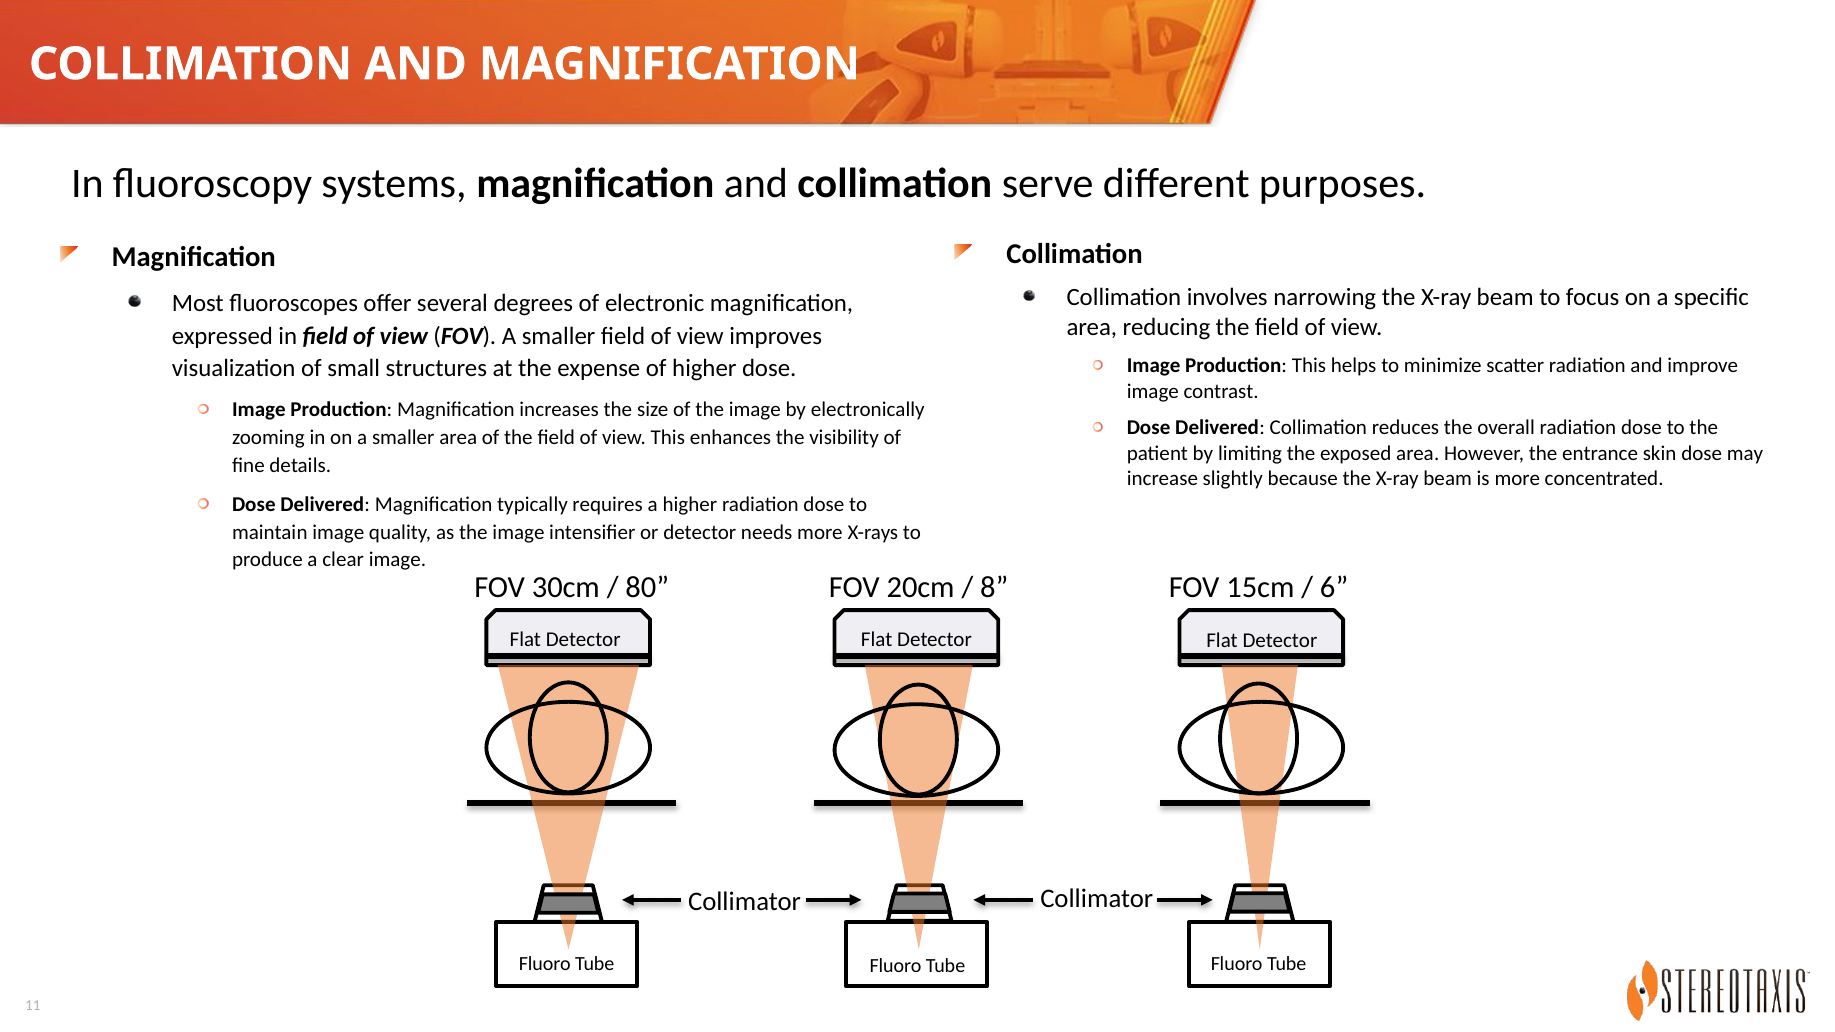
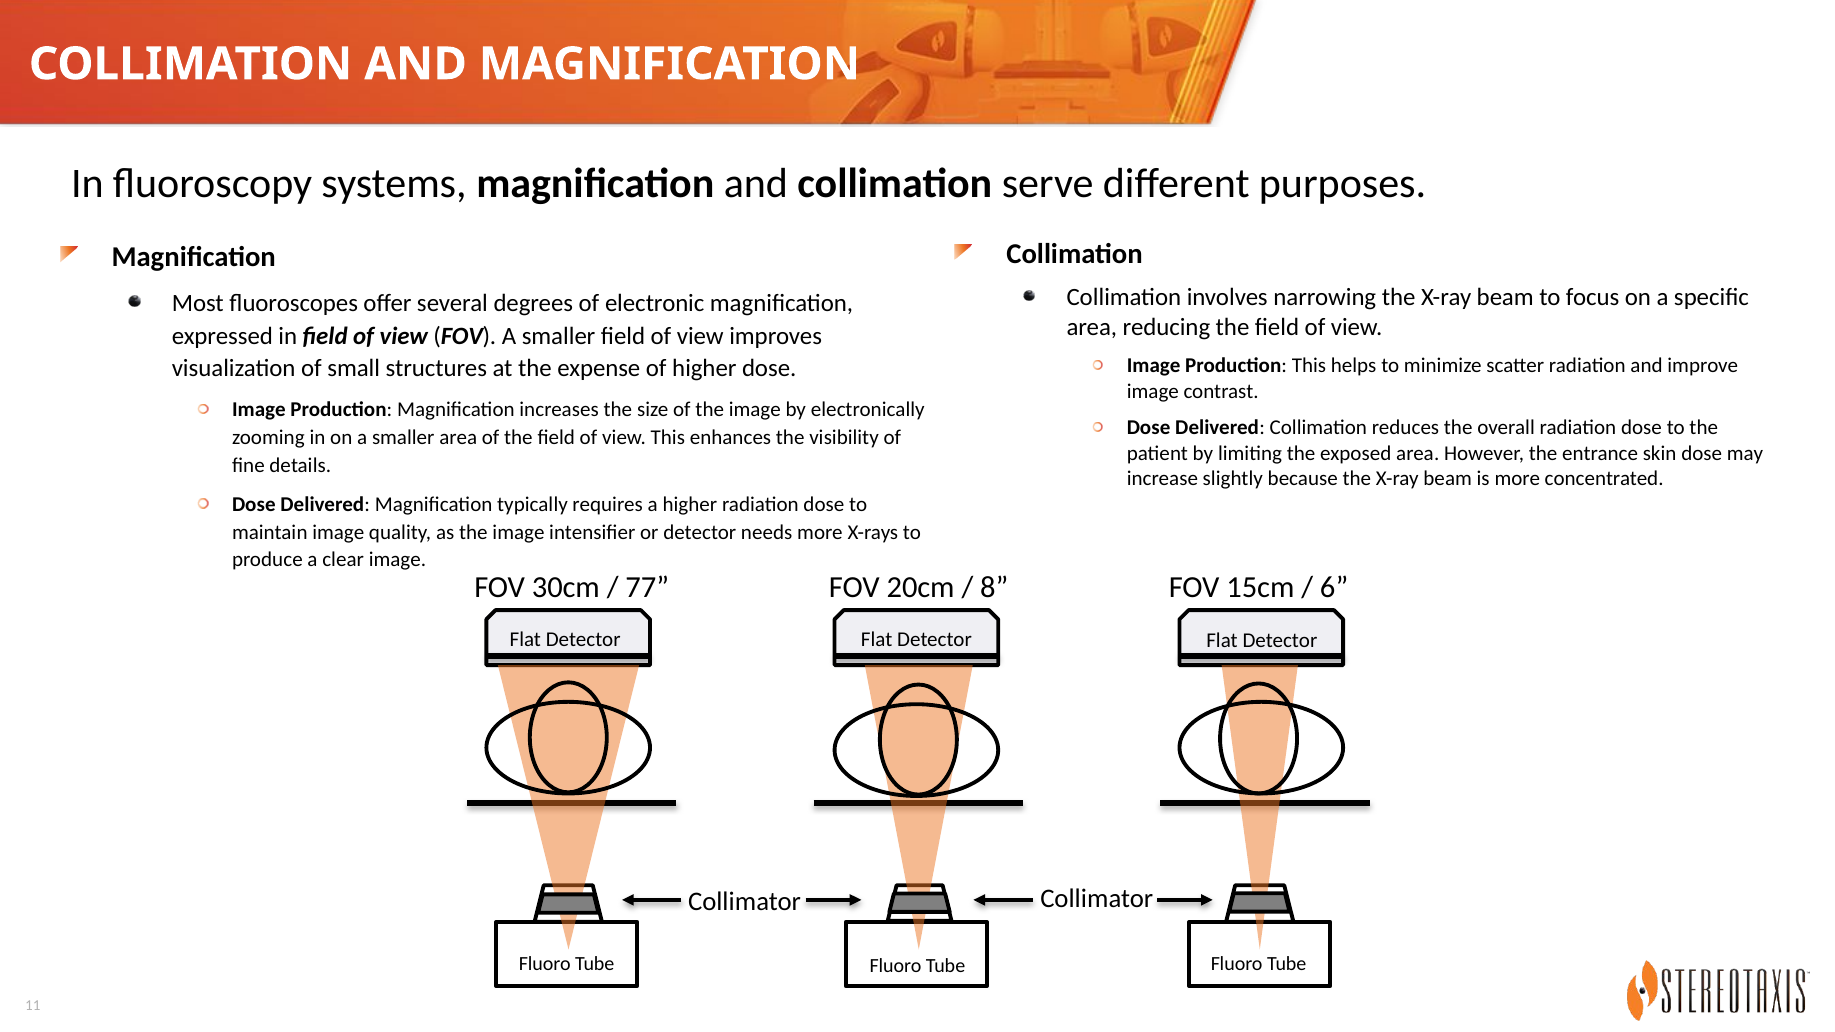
80: 80 -> 77
